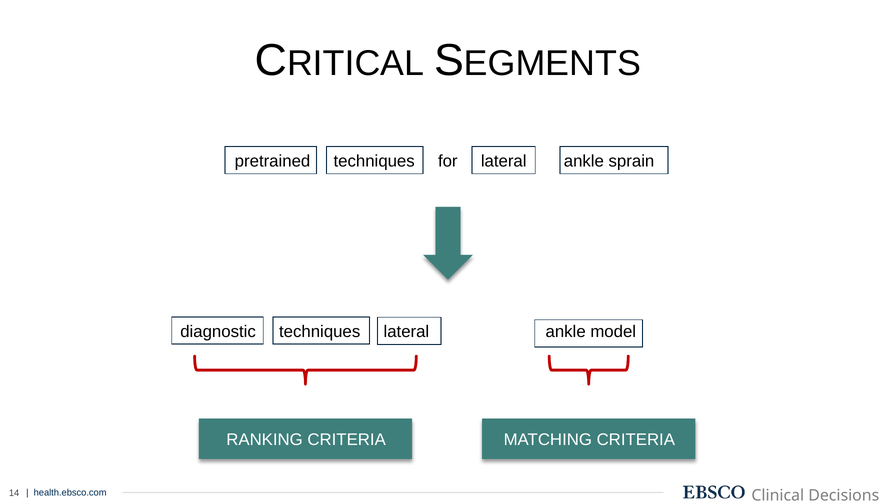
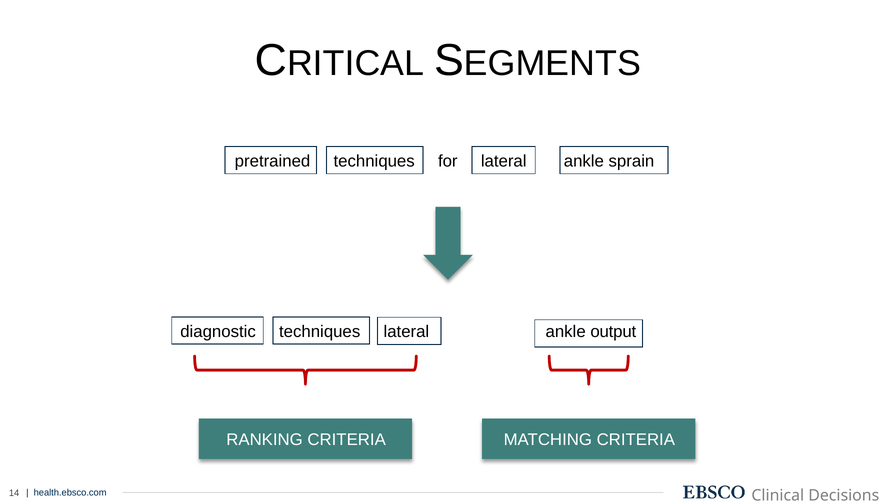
model: model -> output
